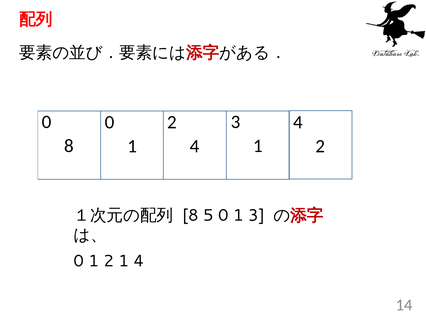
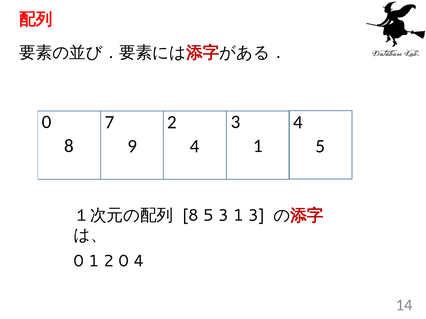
0 0: 0 -> 7
8 1: 1 -> 9
4 1 2: 2 -> 5
5 0: 0 -> 3
2 1: 1 -> 0
